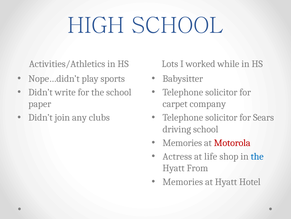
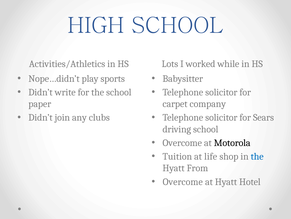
Memories at (182, 142): Memories -> Overcome
Motorola colour: red -> black
Actress: Actress -> Tuition
Memories at (183, 181): Memories -> Overcome
